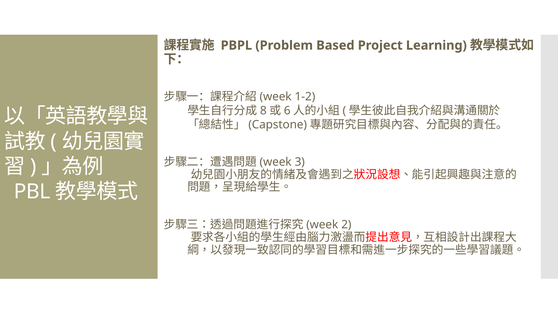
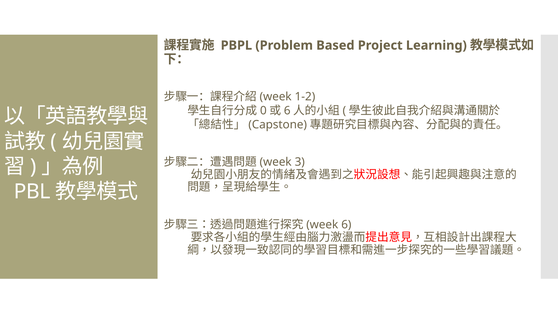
8: 8 -> 0
2 at (346, 225): 2 -> 6
